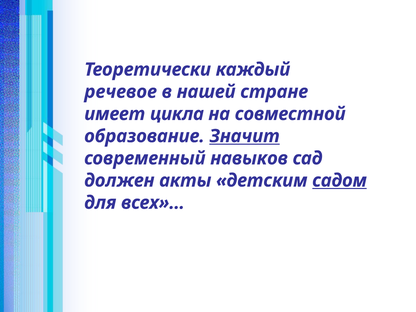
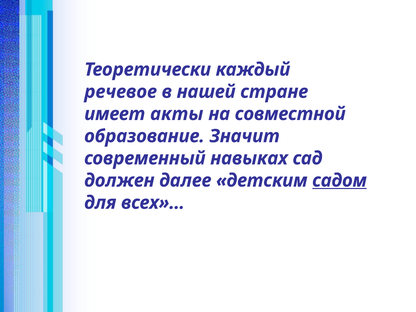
цикла: цикла -> акты
Значит underline: present -> none
навыков: навыков -> навыках
акты: акты -> далее
